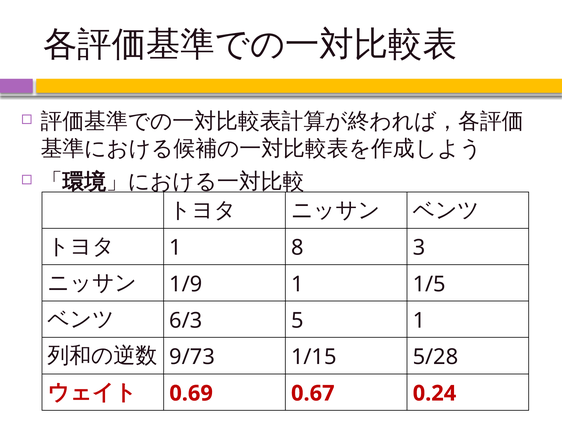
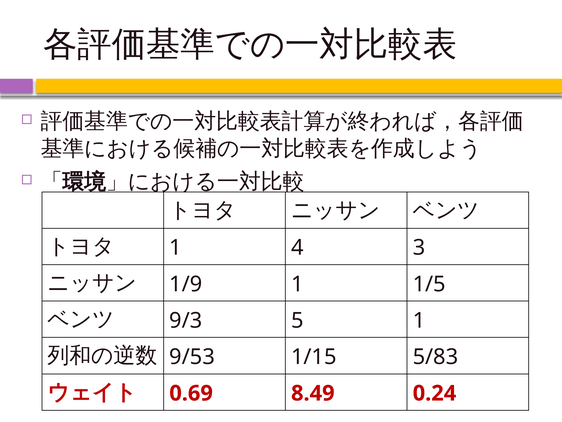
8: 8 -> 4
6/3: 6/3 -> 9/3
9/73: 9/73 -> 9/53
5/28: 5/28 -> 5/83
0.67: 0.67 -> 8.49
